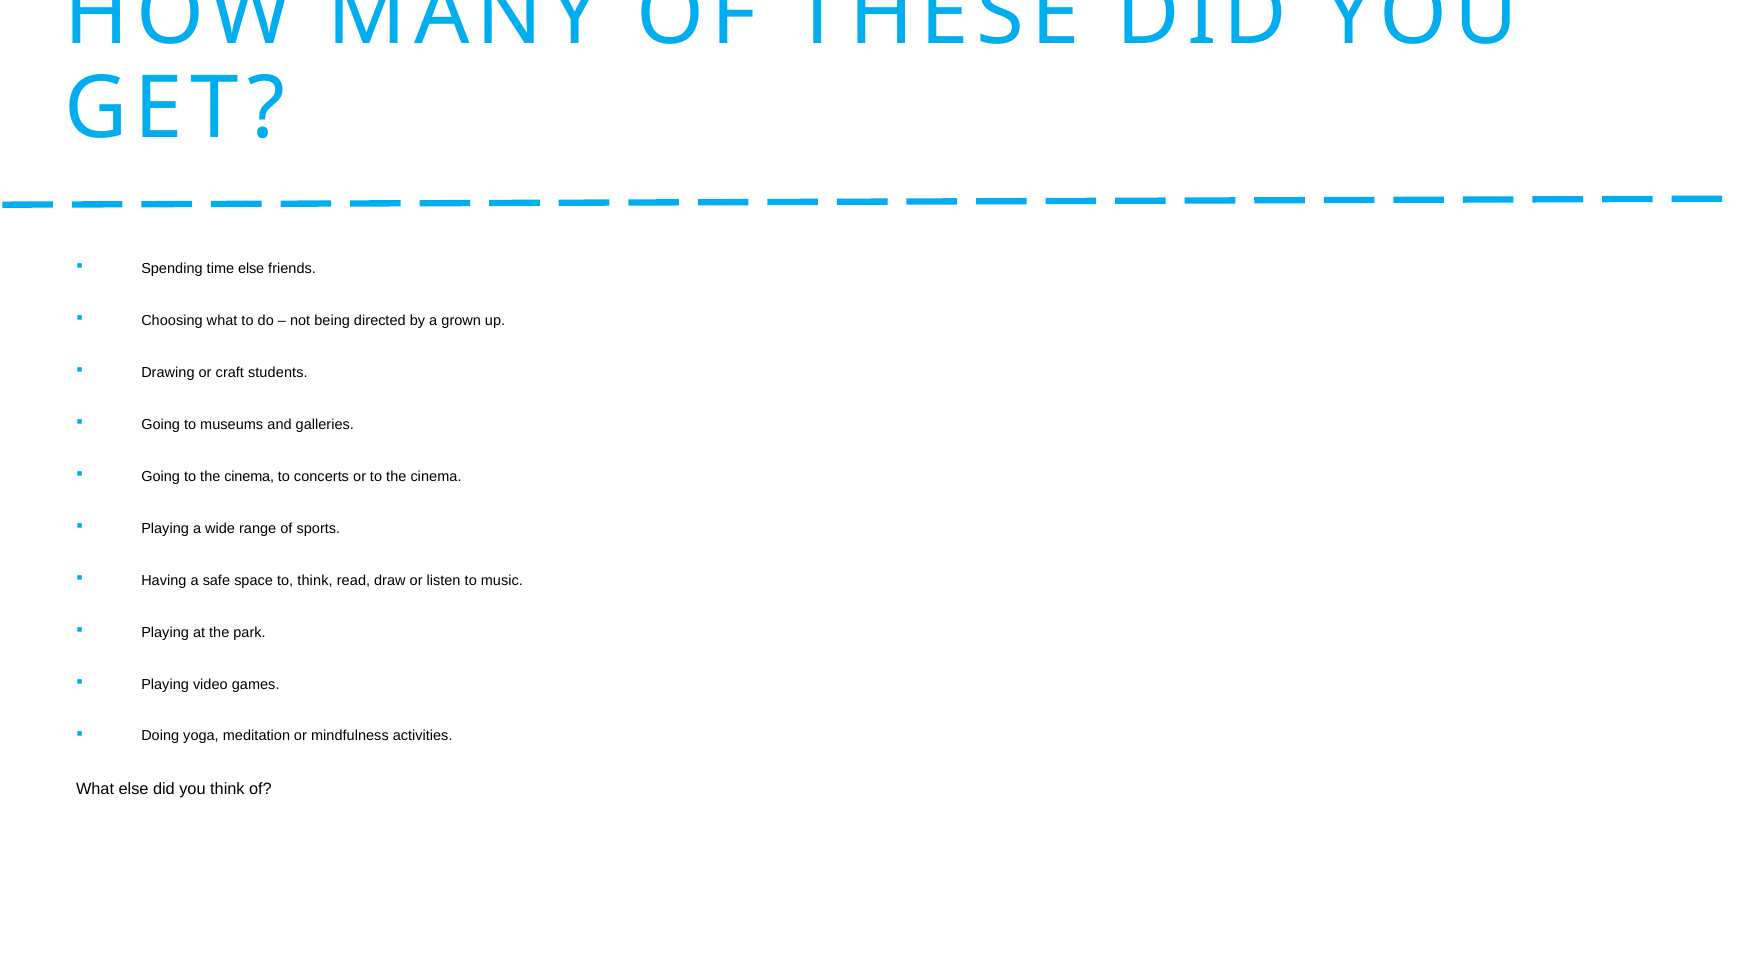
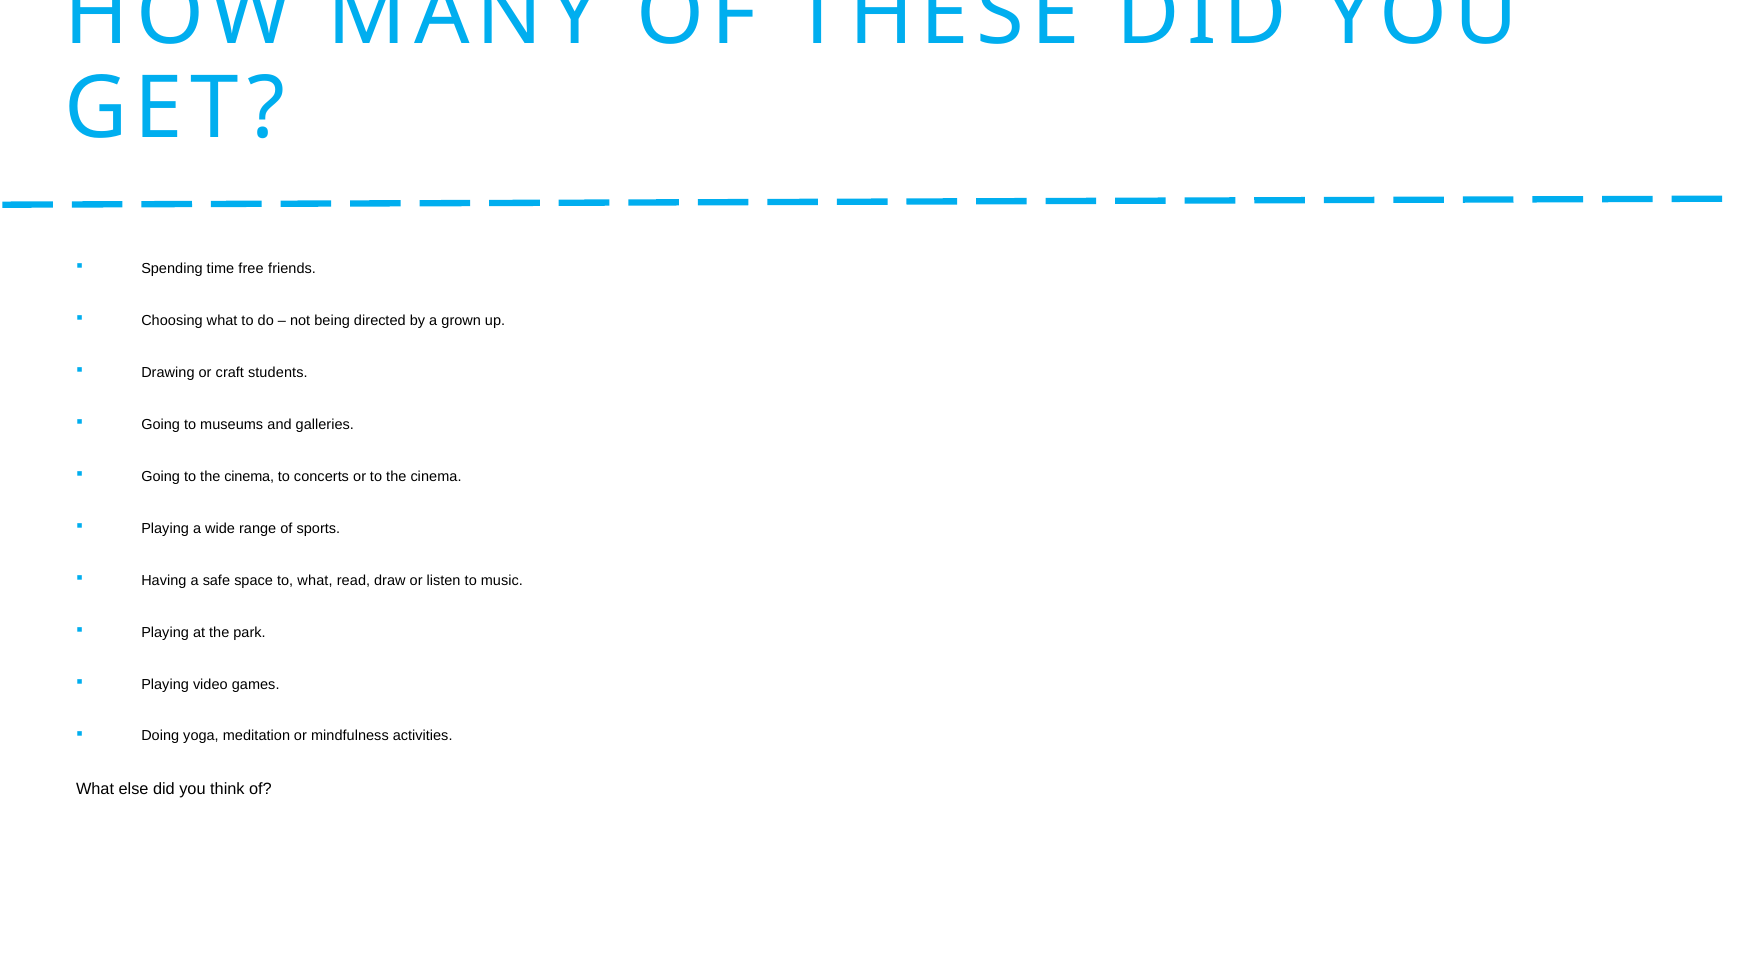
time else: else -> free
to think: think -> what
